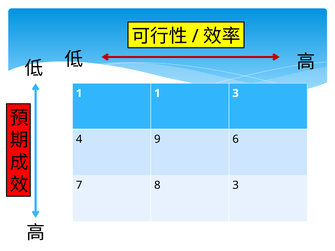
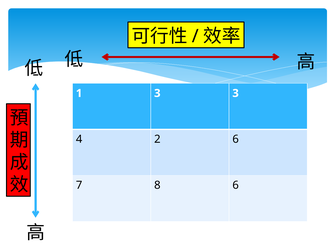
1 1: 1 -> 3
9: 9 -> 2
8 3: 3 -> 6
